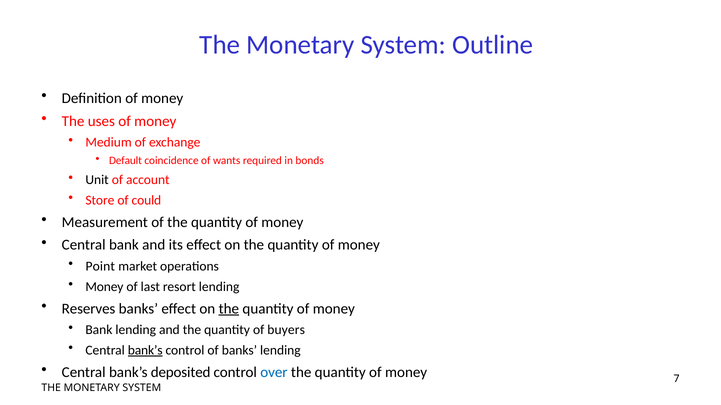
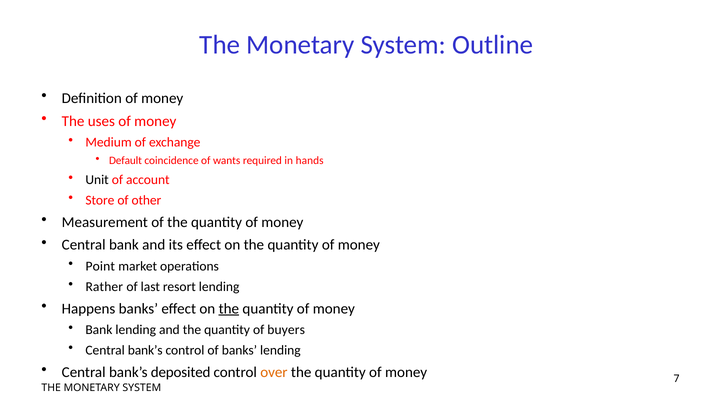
bonds: bonds -> hands
could: could -> other
Money at (104, 287): Money -> Rather
Reserves: Reserves -> Happens
bank’s at (145, 351) underline: present -> none
over colour: blue -> orange
